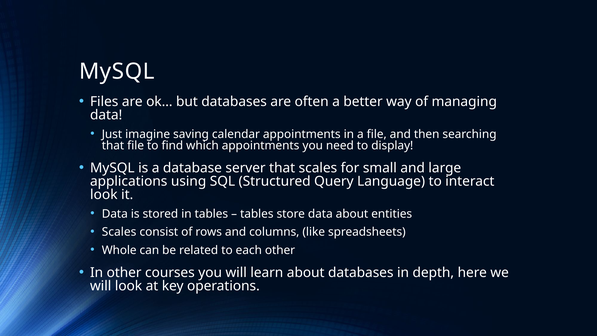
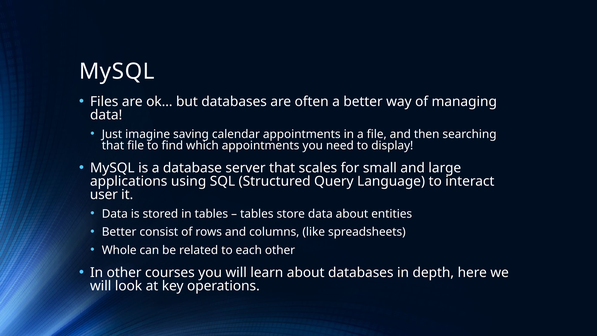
look at (104, 195): look -> user
Scales at (119, 232): Scales -> Better
